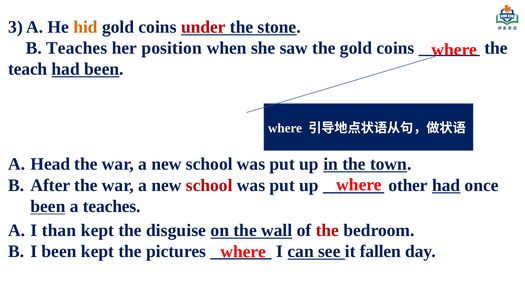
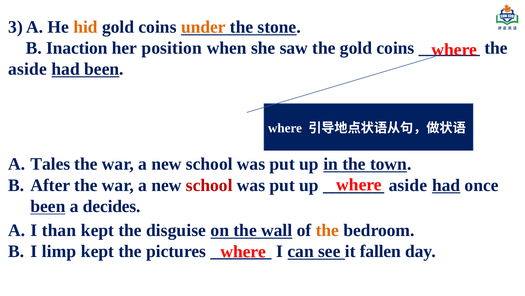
under colour: red -> orange
B Teaches: Teaches -> Inaction
teach at (28, 69): teach -> aside
Head: Head -> Tales
other at (408, 185): other -> aside
a teaches: teaches -> decides
the at (327, 230) colour: red -> orange
I been: been -> limp
